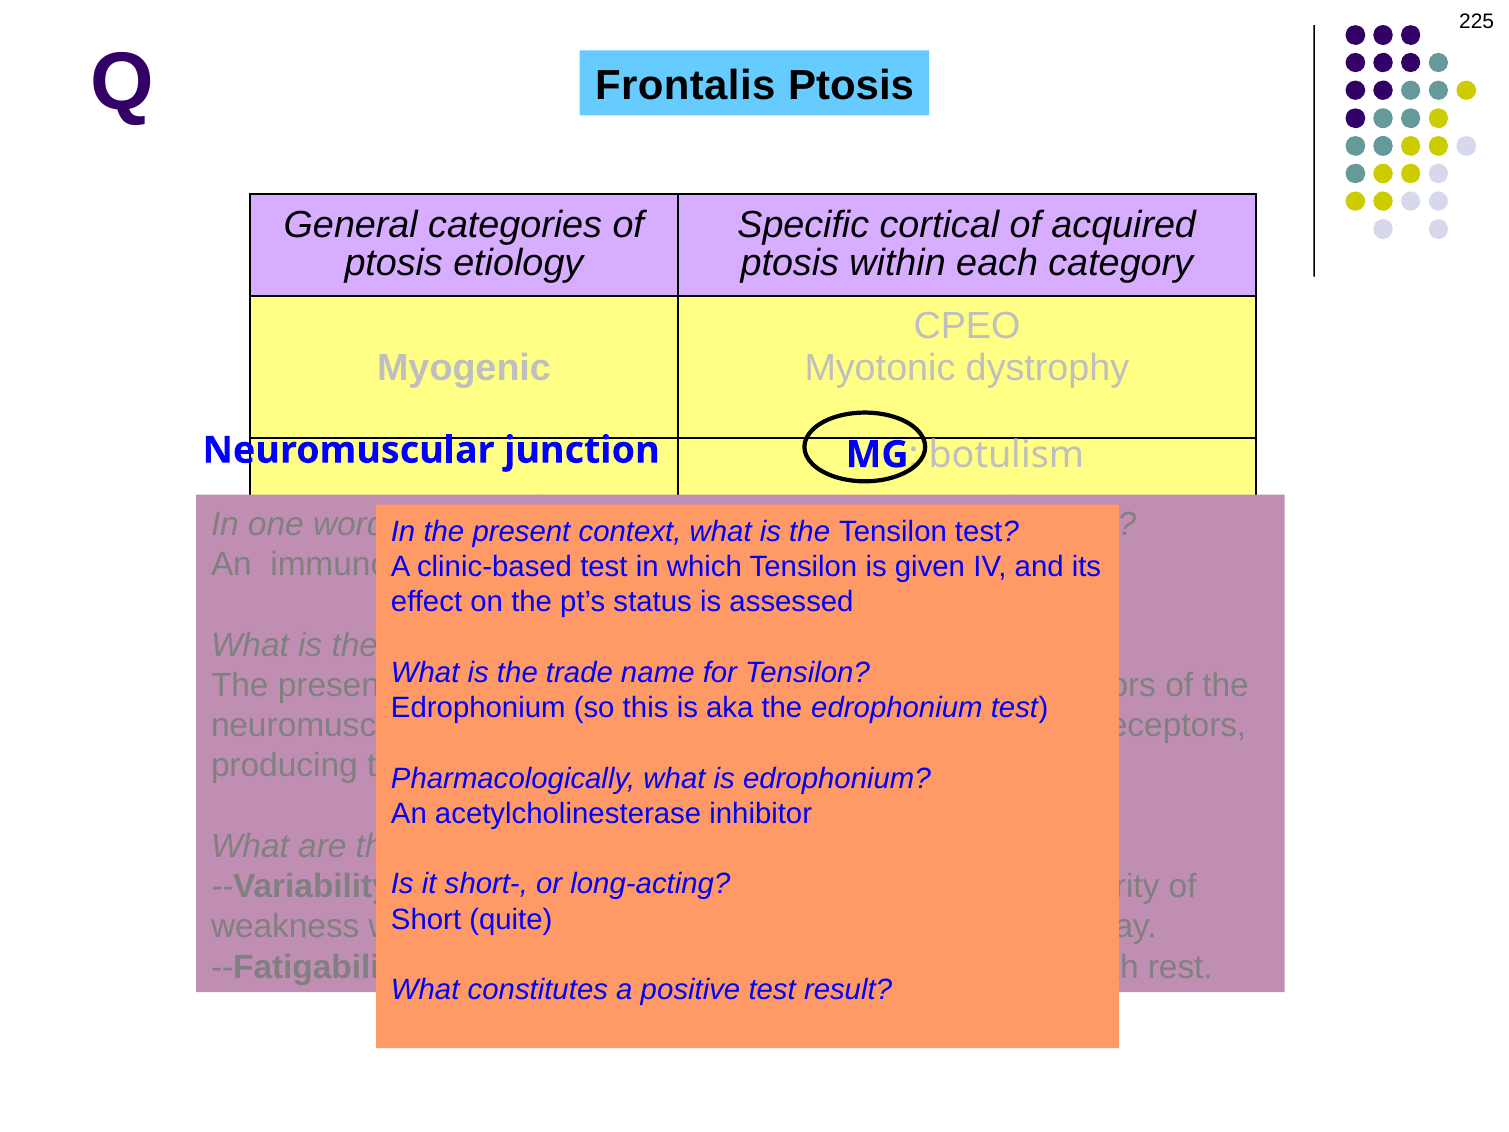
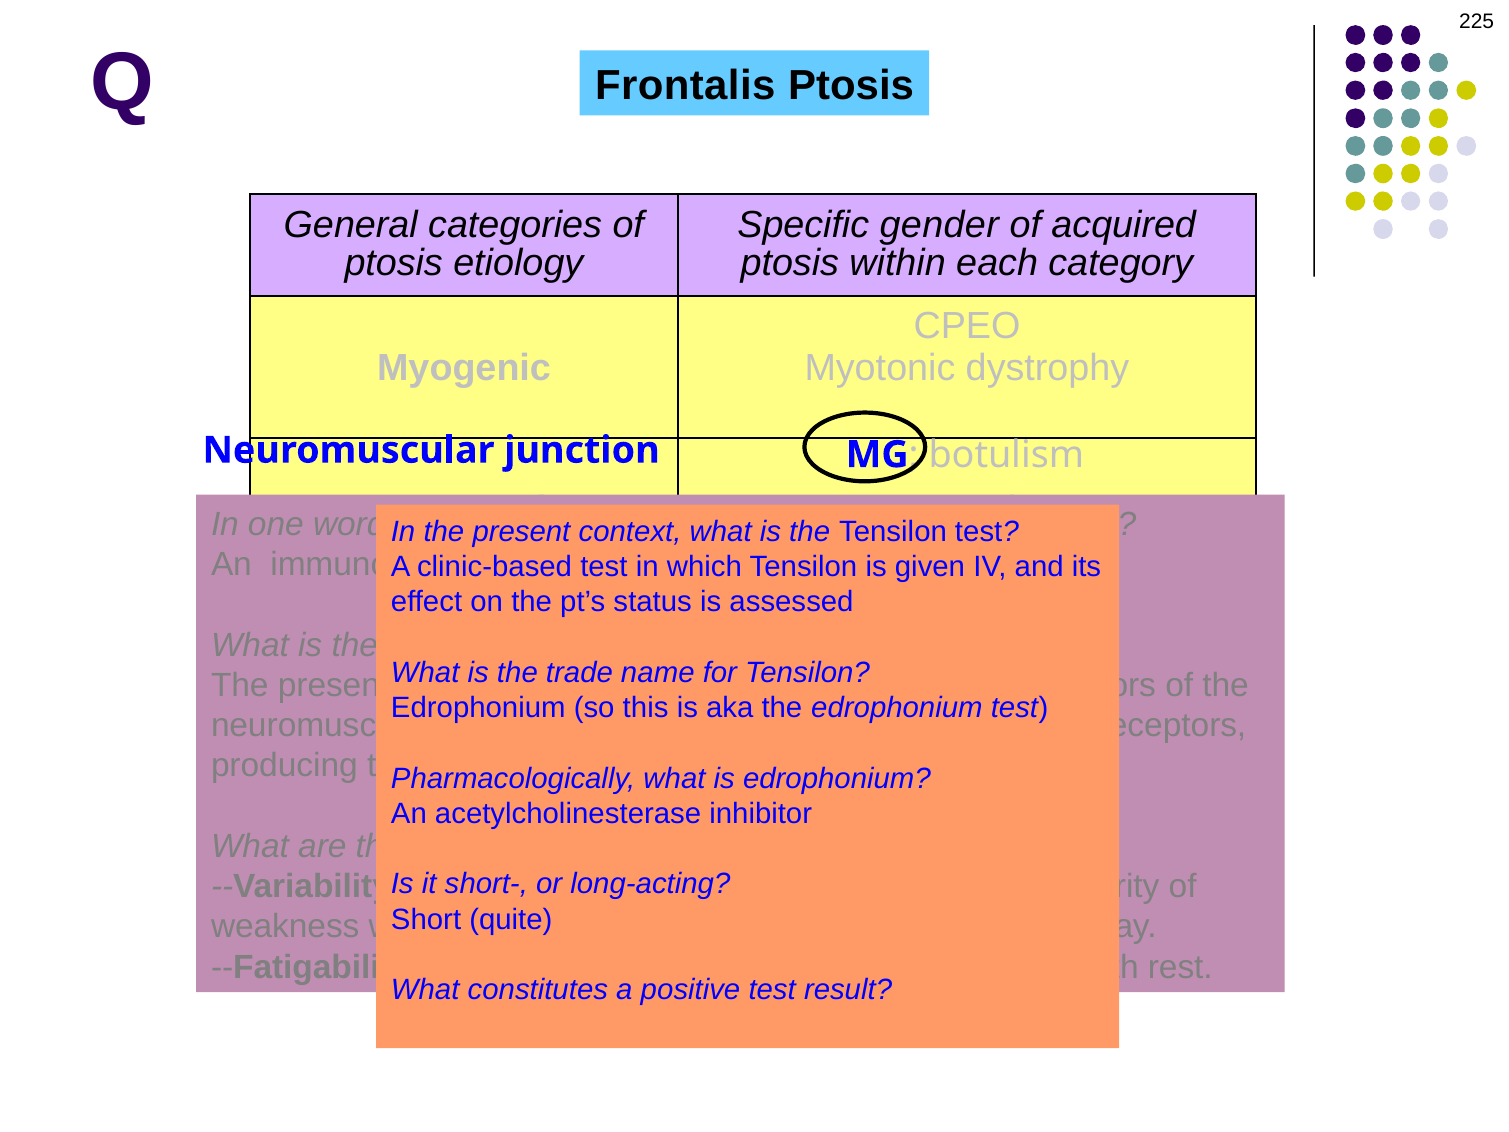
cortical: cortical -> gender
